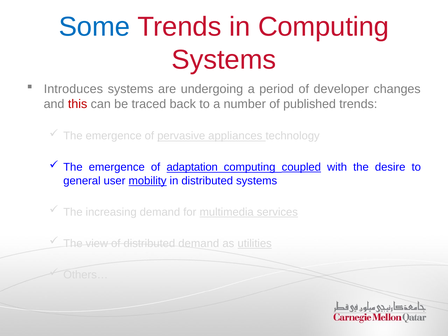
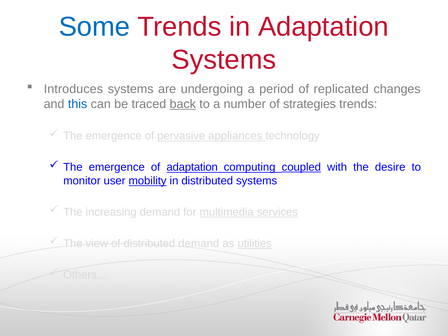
in Computing: Computing -> Adaptation
developer: developer -> replicated
this colour: red -> blue
back underline: none -> present
published: published -> strategies
general: general -> monitor
